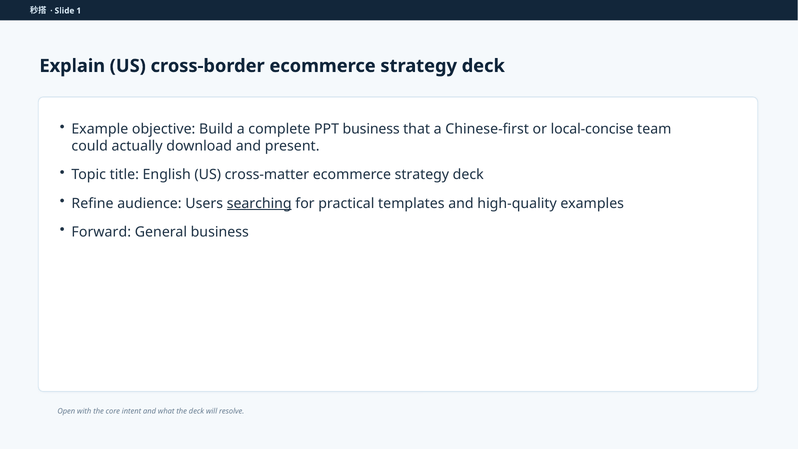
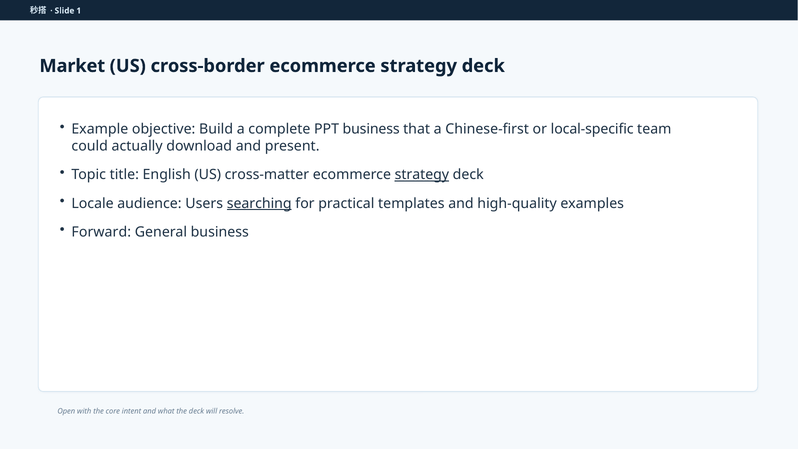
Explain: Explain -> Market
local-concise: local-concise -> local-specific
strategy at (422, 175) underline: none -> present
Refine: Refine -> Locale
